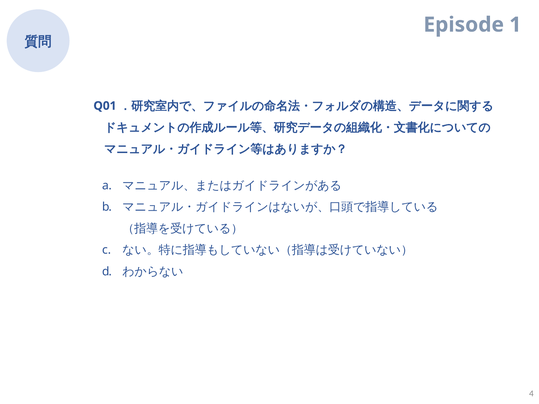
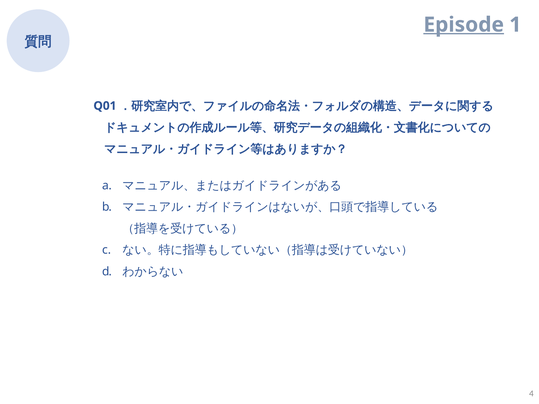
Episode underline: none -> present
